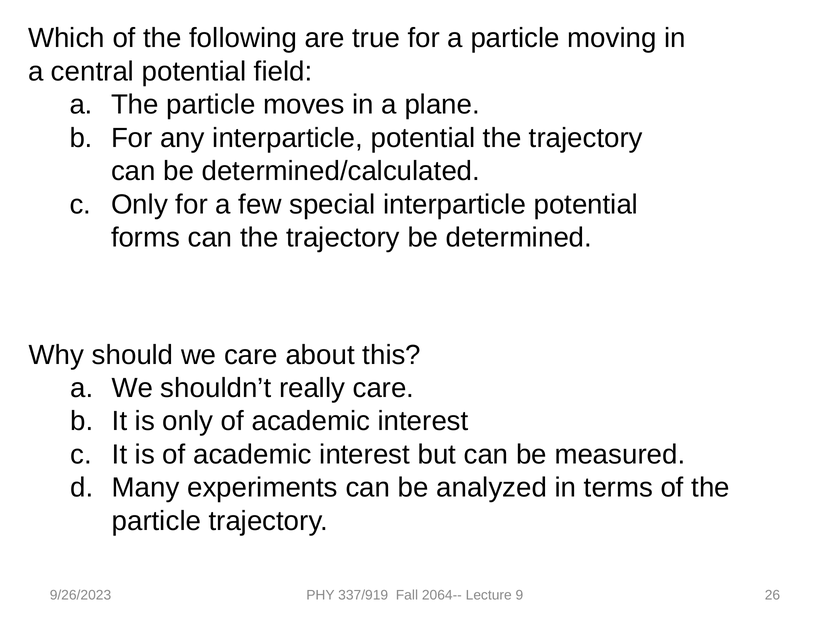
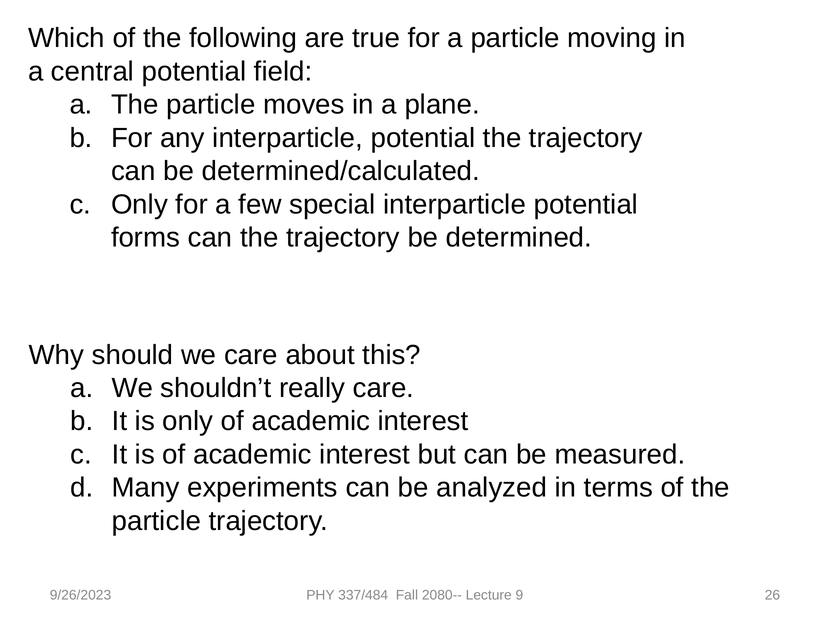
337/919: 337/919 -> 337/484
2064--: 2064-- -> 2080--
